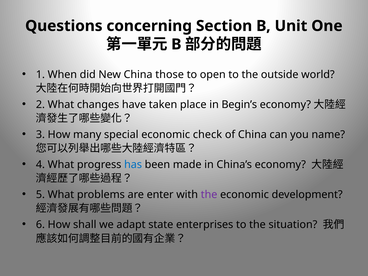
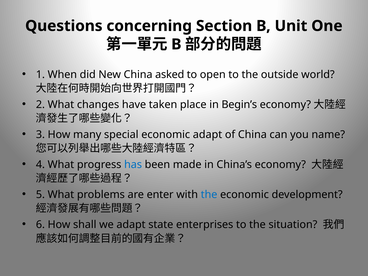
those: those -> asked
economic check: check -> adapt
the at (209, 195) colour: purple -> blue
